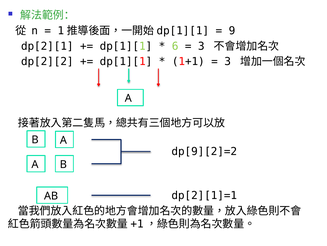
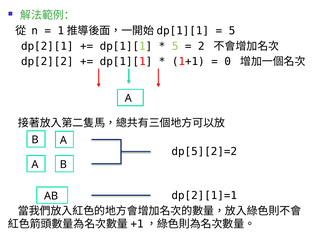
9 at (232, 31): 9 -> 5
6 at (175, 46): 6 -> 5
3 at (201, 46): 3 -> 2
3 at (228, 61): 3 -> 0
dp[9][2]=2: dp[9][2]=2 -> dp[5][2]=2
